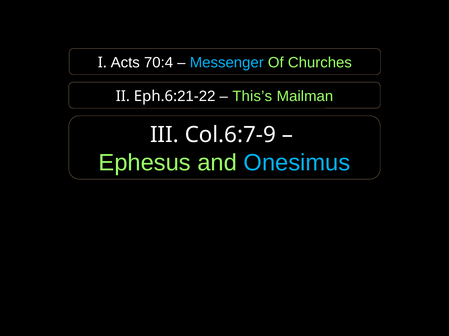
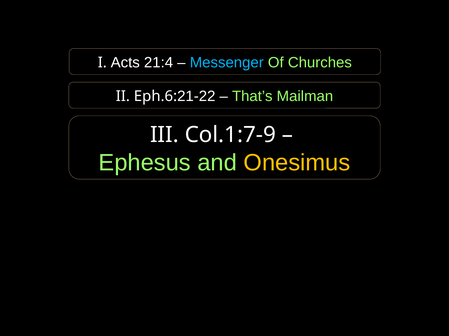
70:4: 70:4 -> 21:4
This’s: This’s -> That’s
Col.6:7-9: Col.6:7-9 -> Col.1:7-9
Onesimus colour: light blue -> yellow
